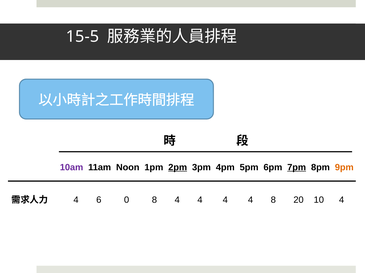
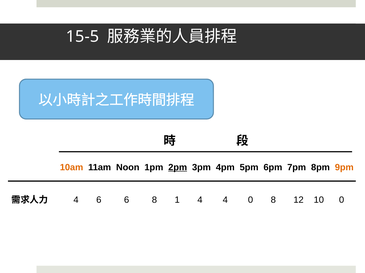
10am colour: purple -> orange
7pm underline: present -> none
6 0: 0 -> 6
8 4: 4 -> 1
4 at (251, 200): 4 -> 0
20: 20 -> 12
10 4: 4 -> 0
